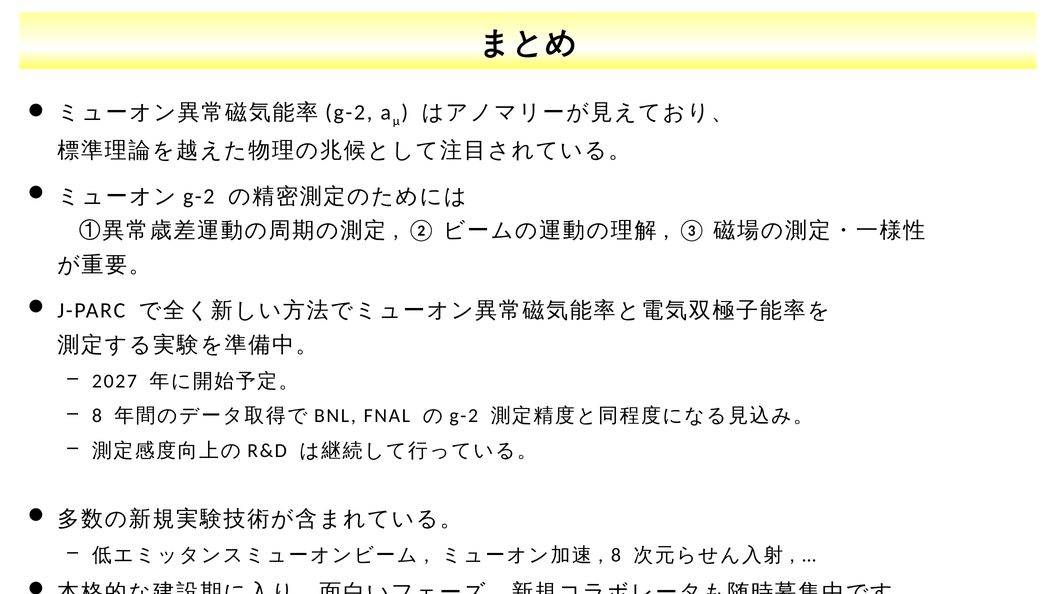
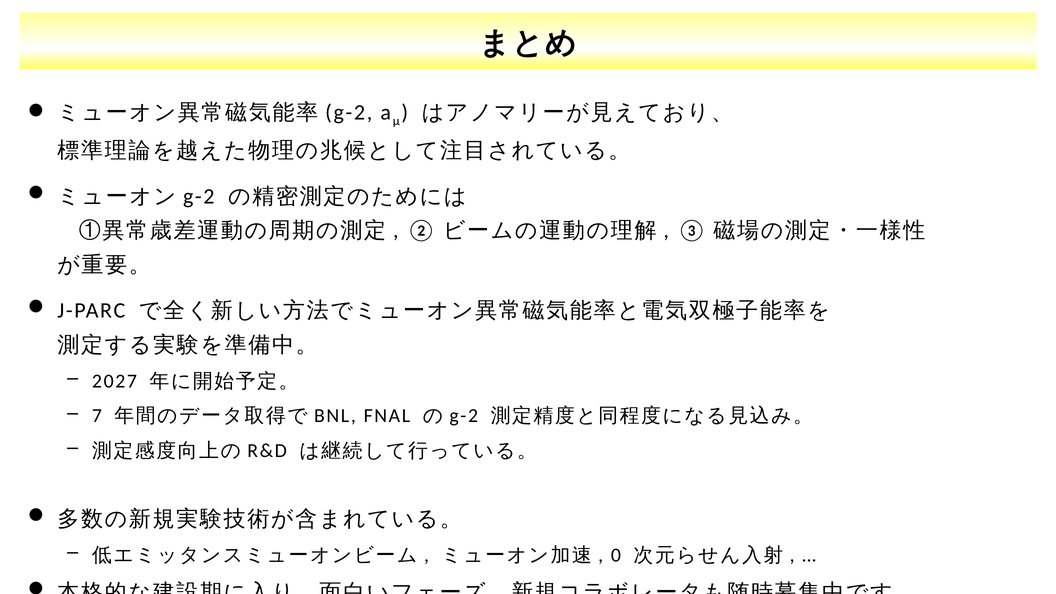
8 at (97, 416): 8 -> 7
8 at (616, 555): 8 -> 0
